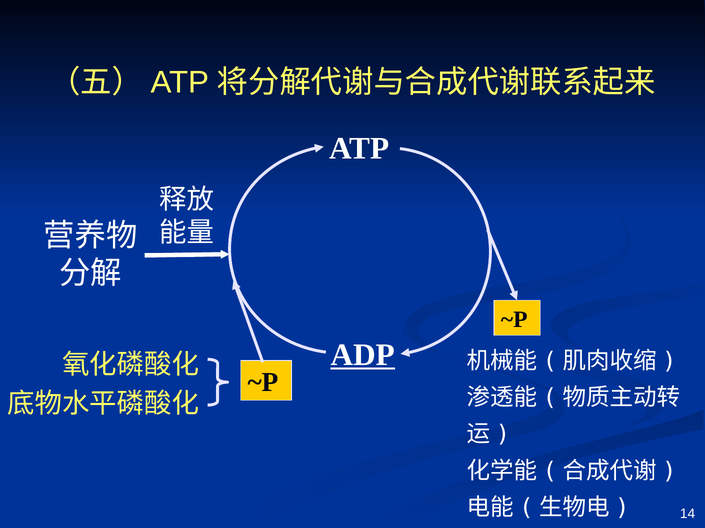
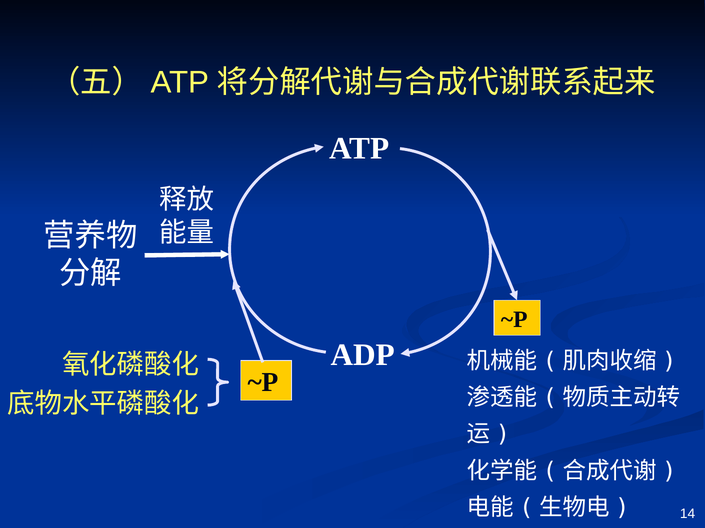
ADP underline: present -> none
